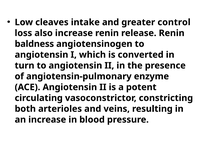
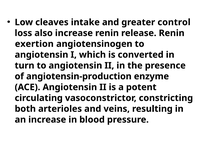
baldness: baldness -> exertion
angiotensin-pulmonary: angiotensin-pulmonary -> angiotensin-production
